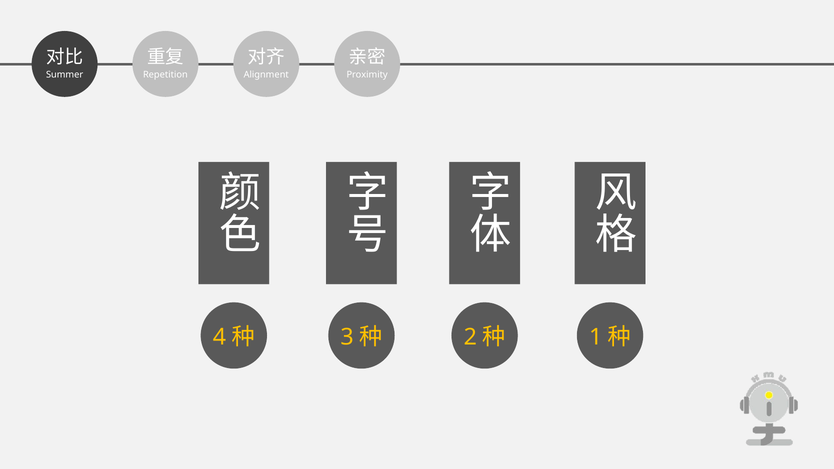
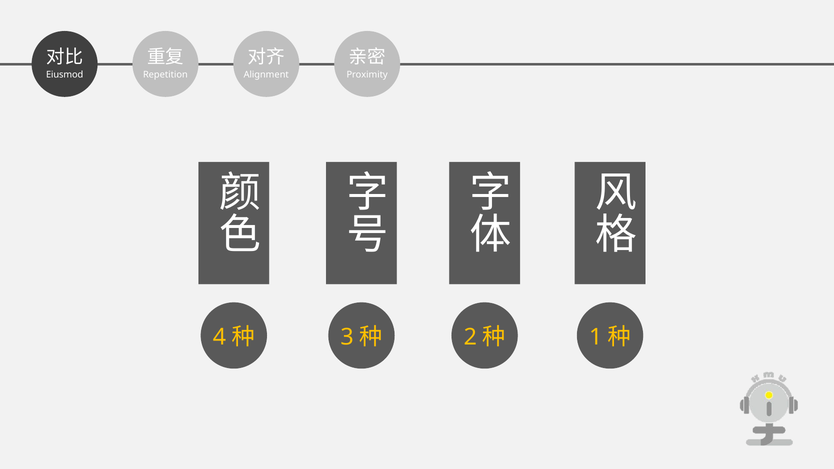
Summer: Summer -> Eiusmod
